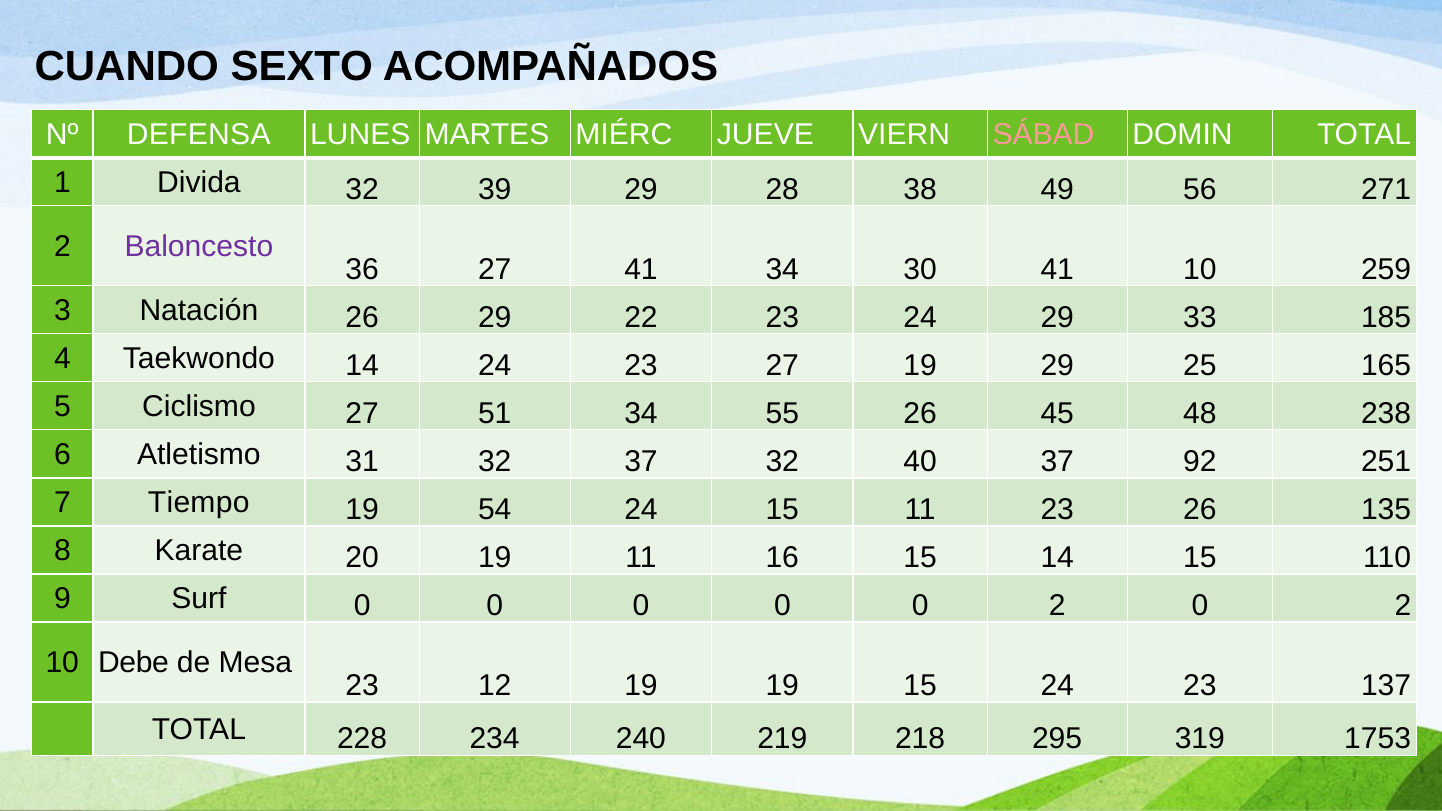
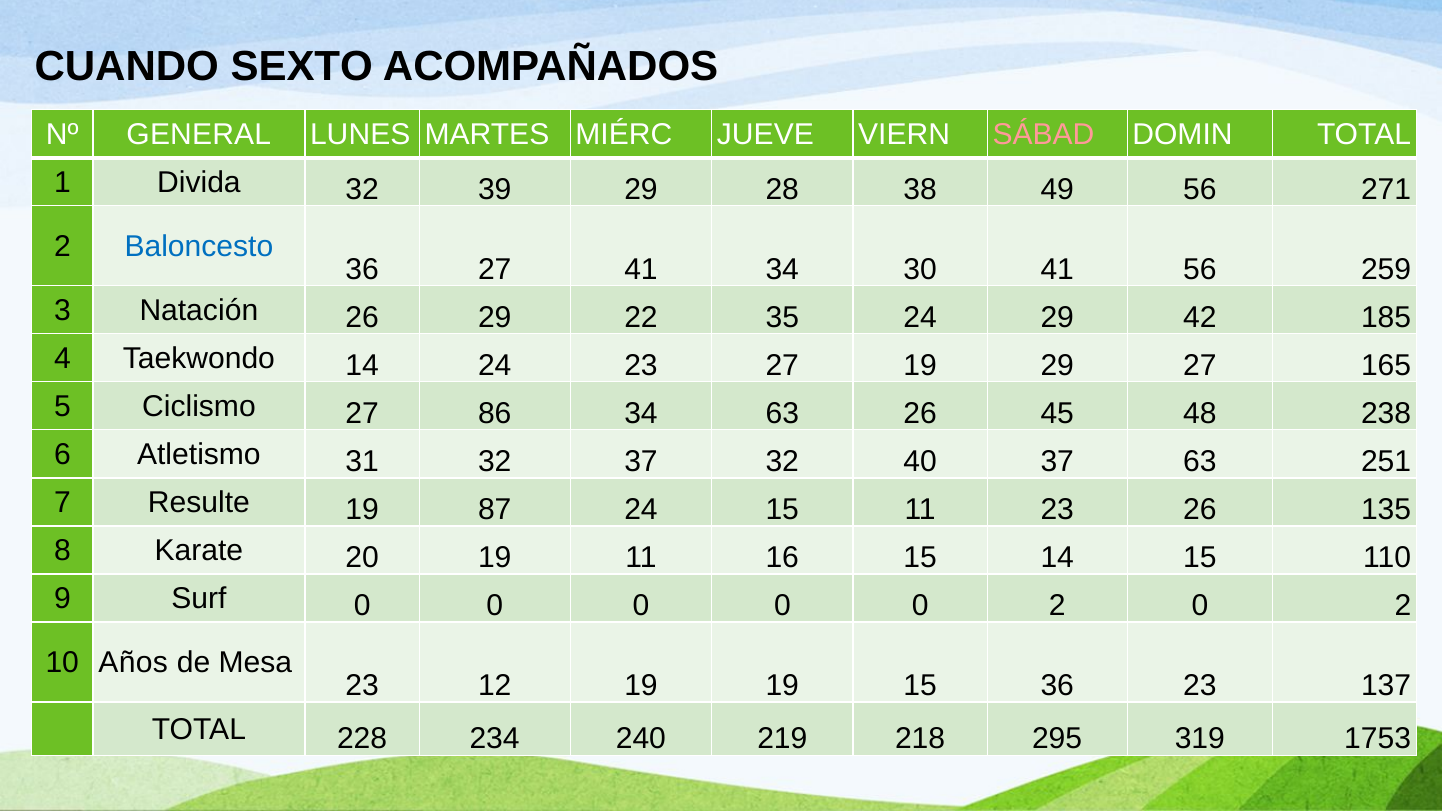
DEFENSA: DEFENSA -> GENERAL
Baloncesto colour: purple -> blue
41 10: 10 -> 56
22 23: 23 -> 35
33: 33 -> 42
29 25: 25 -> 27
51: 51 -> 86
34 55: 55 -> 63
37 92: 92 -> 63
Tiempo: Tiempo -> Resulte
54: 54 -> 87
Debe: Debe -> Años
15 24: 24 -> 36
